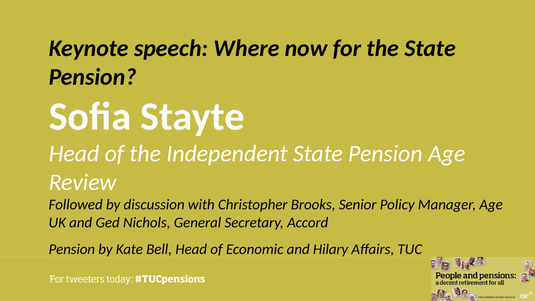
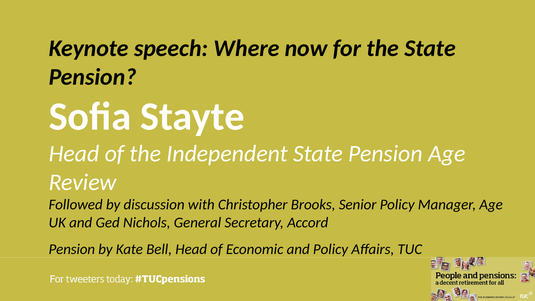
and Hilary: Hilary -> Policy
